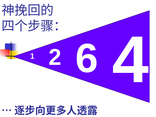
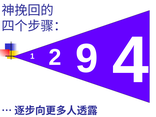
6: 6 -> 9
